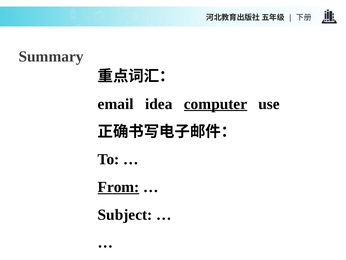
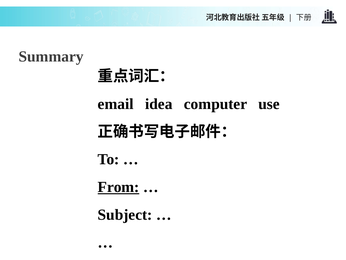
computer underline: present -> none
